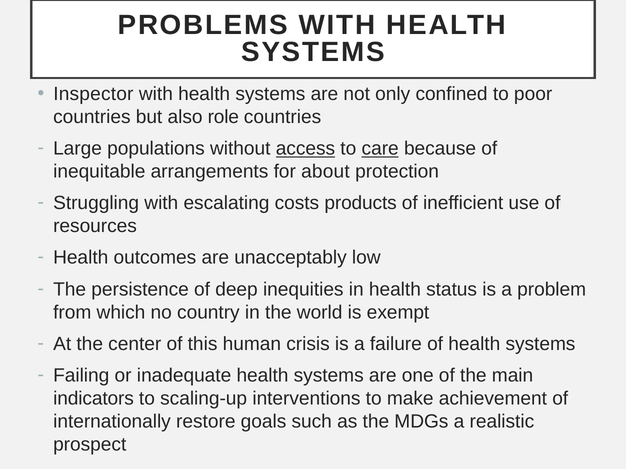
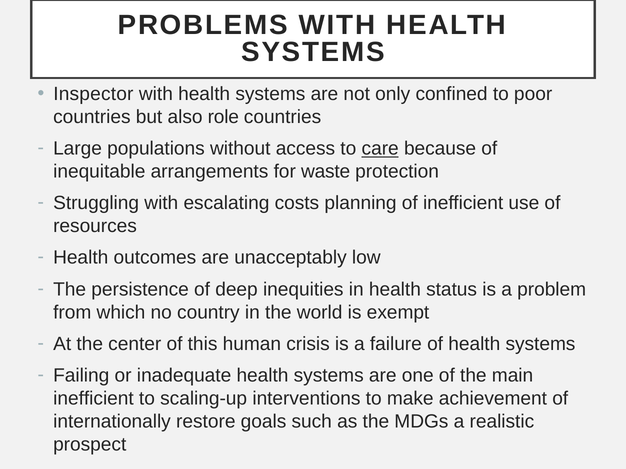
access underline: present -> none
about: about -> waste
products: products -> planning
indicators at (94, 399): indicators -> inefficient
